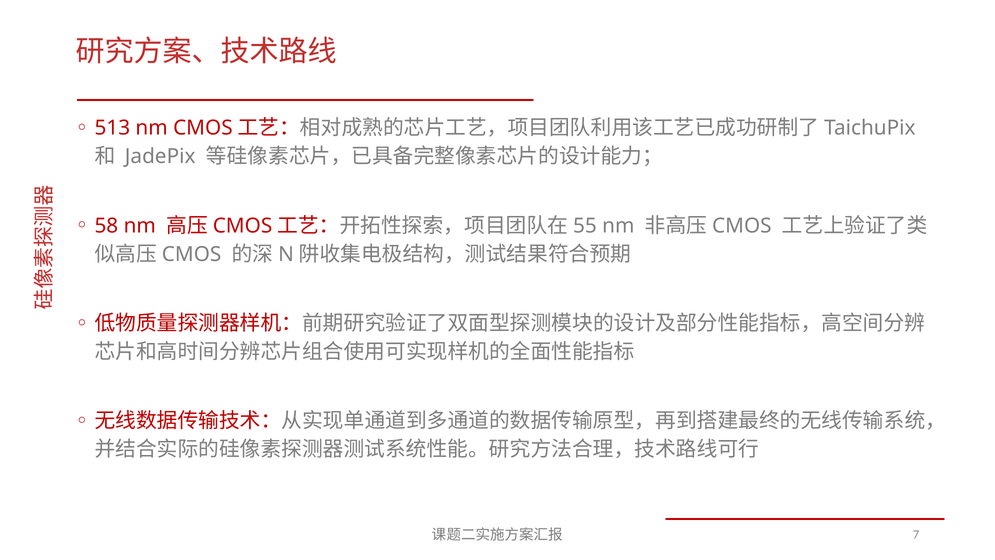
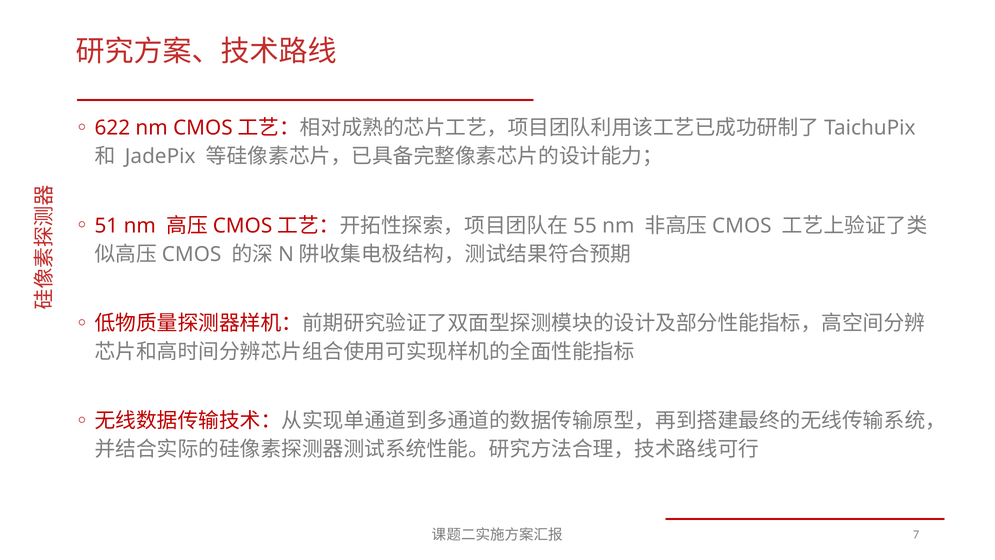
513: 513 -> 622
58: 58 -> 51
